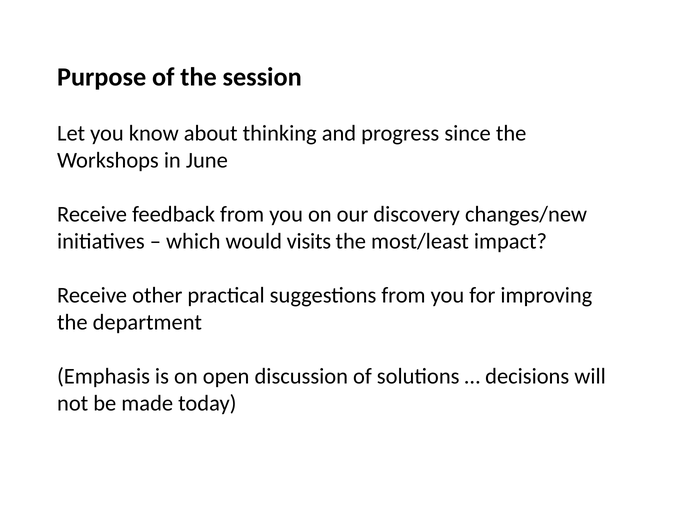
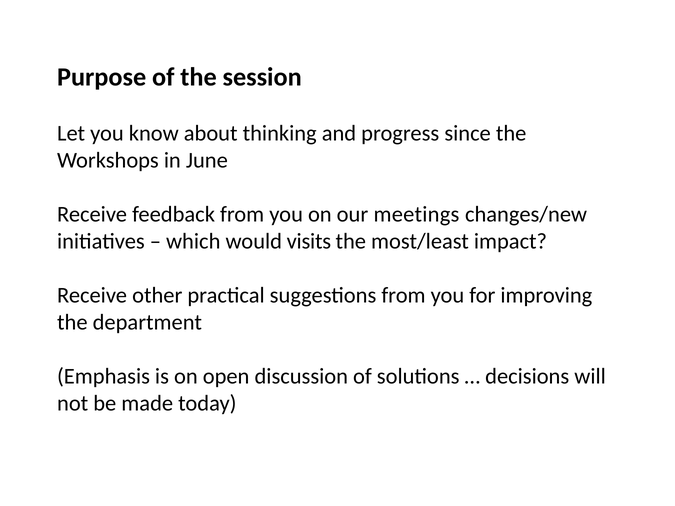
discovery: discovery -> meetings
